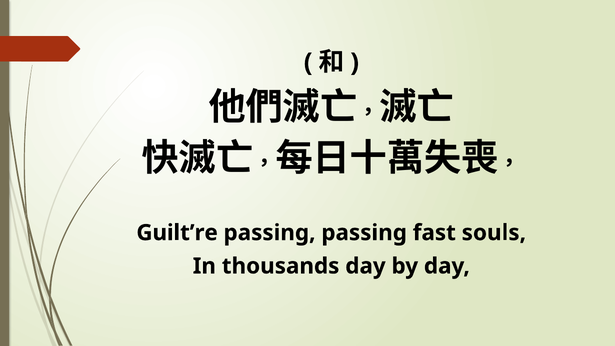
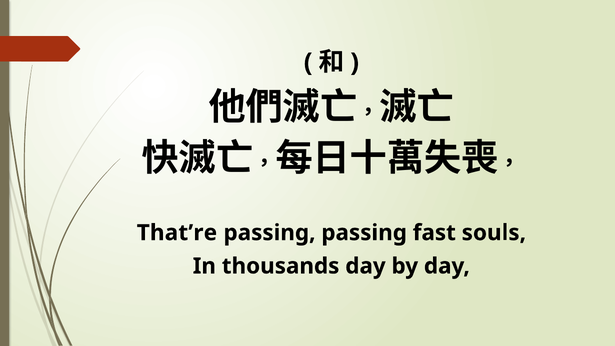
Guilt’re: Guilt’re -> That’re
